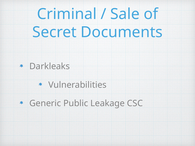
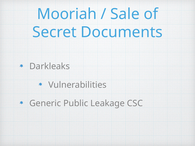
Criminal: Criminal -> Mooriah
